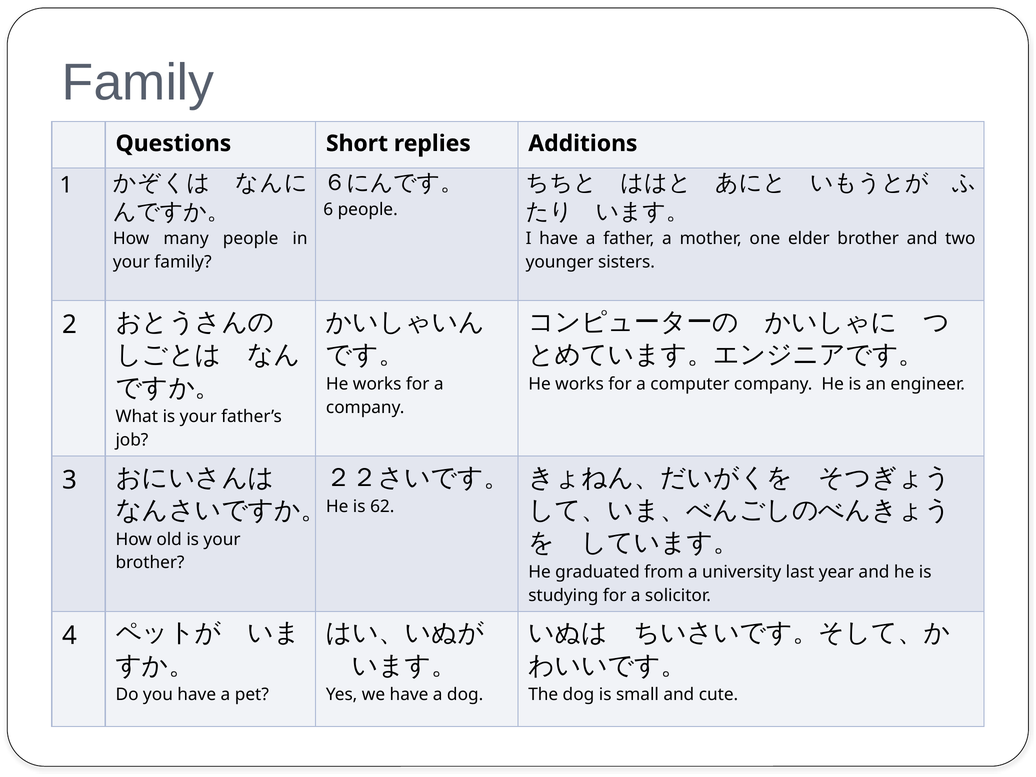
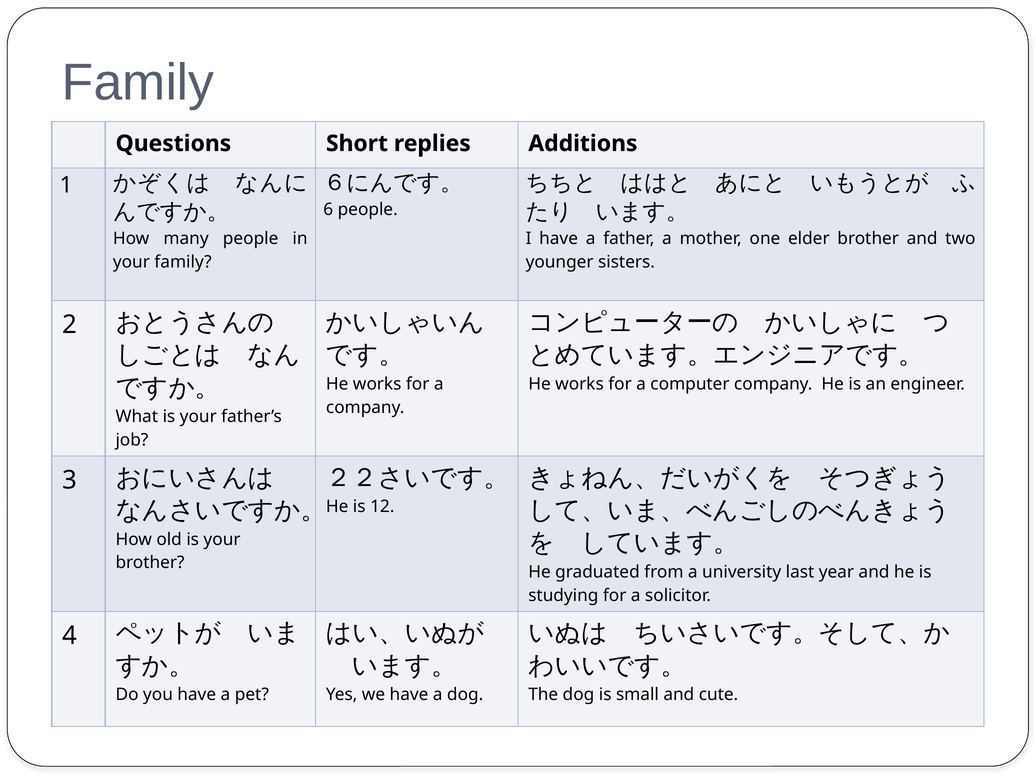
62: 62 -> 12
